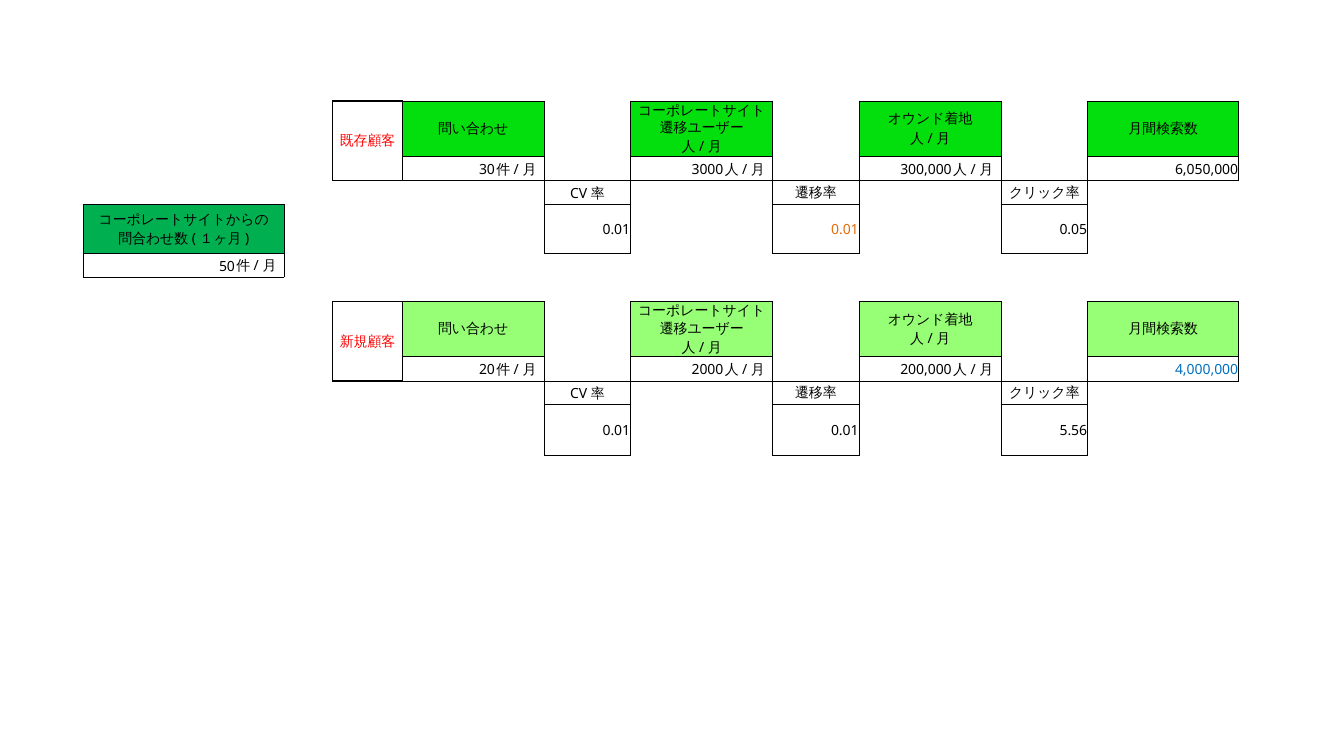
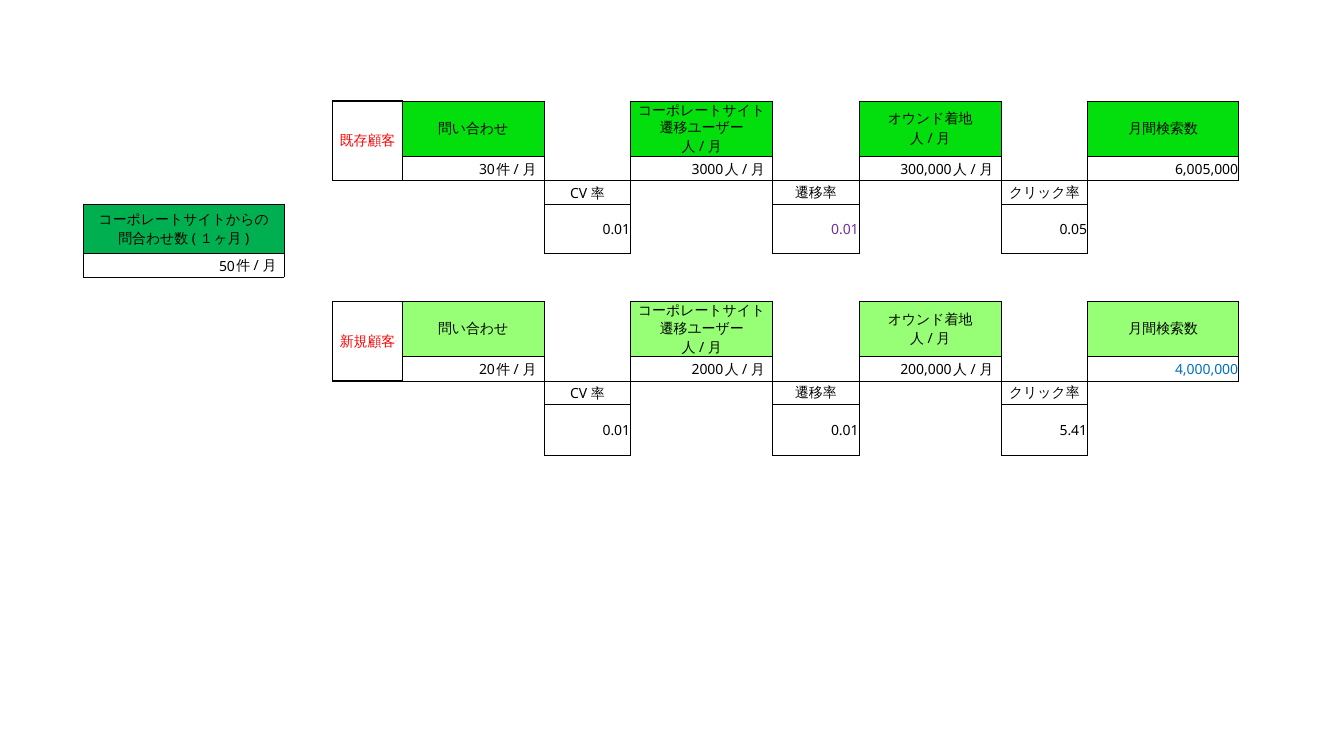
6,050,000: 6,050,000 -> 6,005,000
0.01 at (845, 230) colour: orange -> purple
5.56: 5.56 -> 5.41
